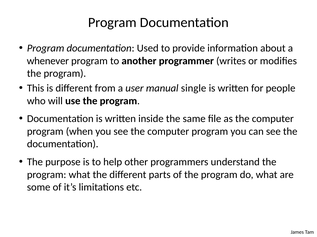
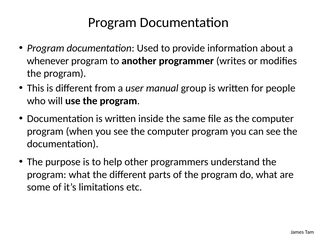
single: single -> group
